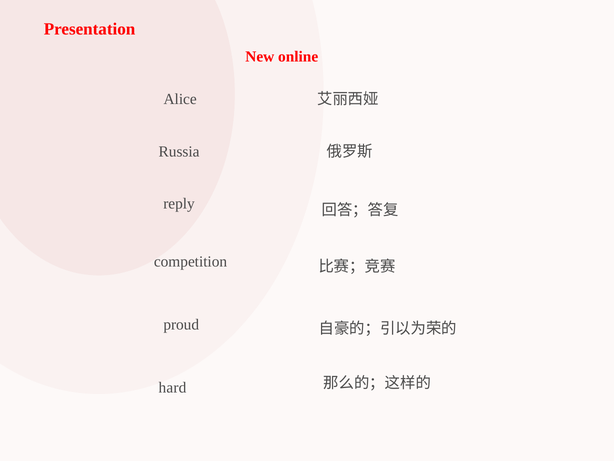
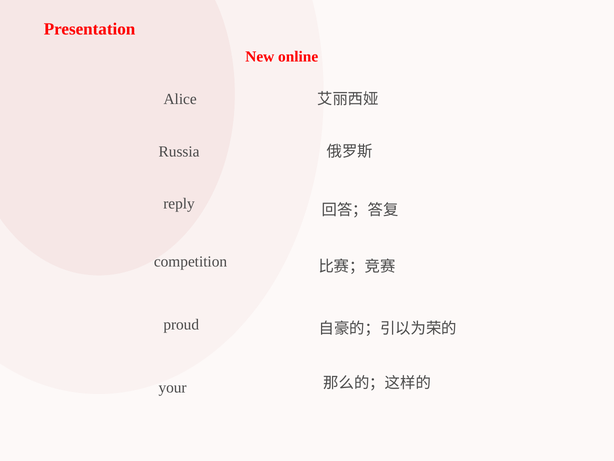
hard: hard -> your
